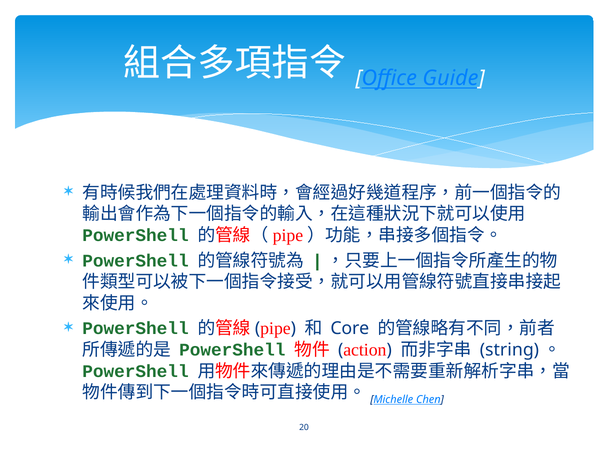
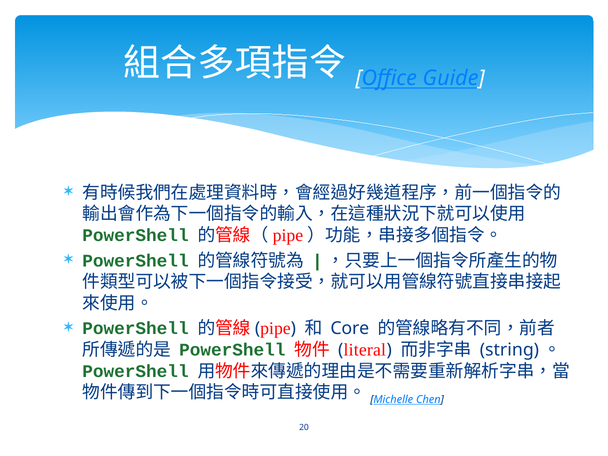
action: action -> literal
